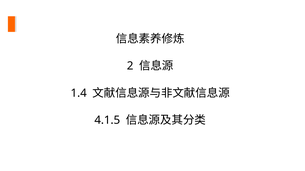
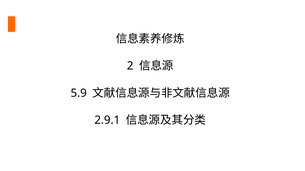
1.4: 1.4 -> 5.9
4.1.5: 4.1.5 -> 2.9.1
